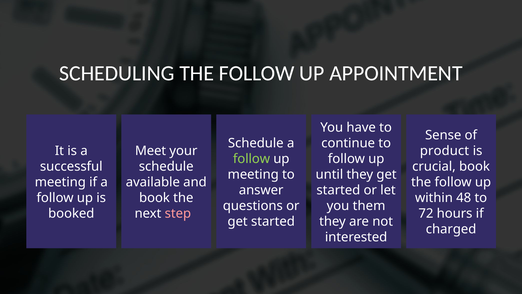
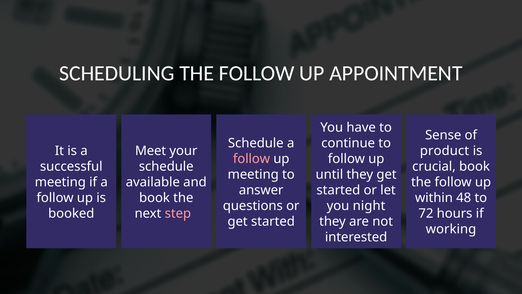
follow at (251, 159) colour: light green -> pink
them: them -> night
charged: charged -> working
